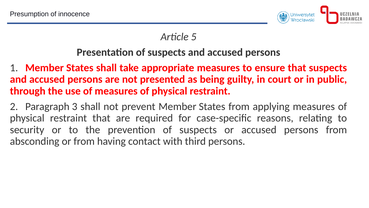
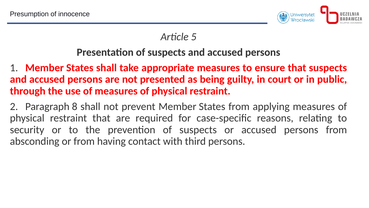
3: 3 -> 8
